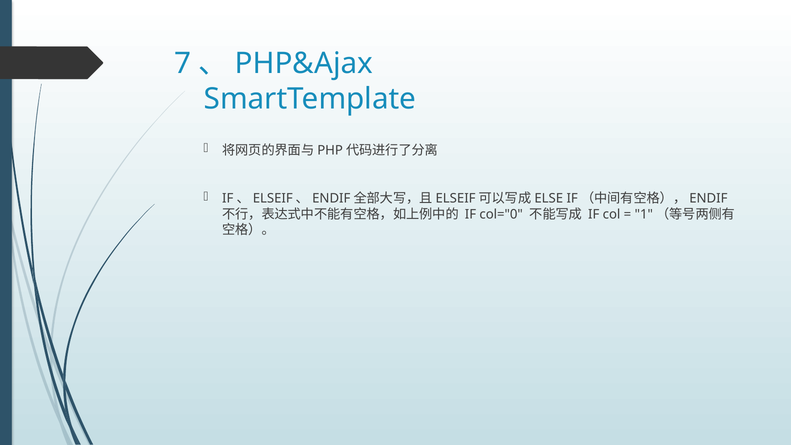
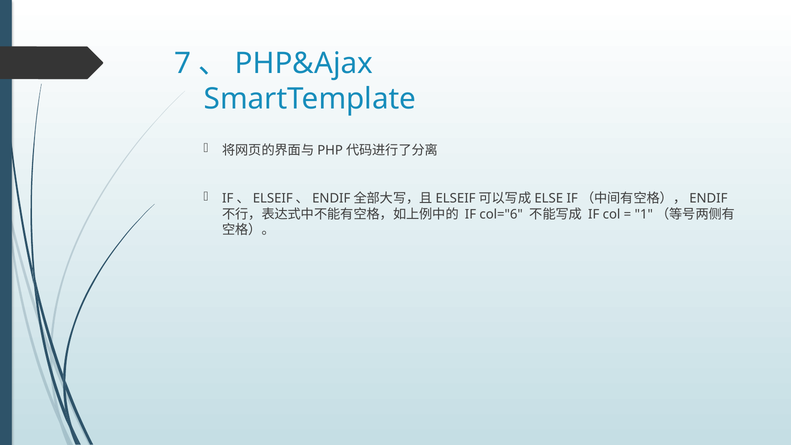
col="0: col="0 -> col="6
